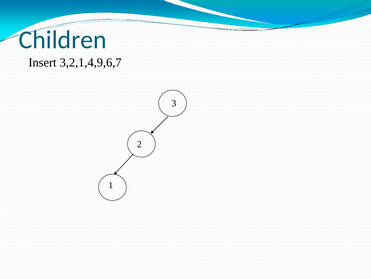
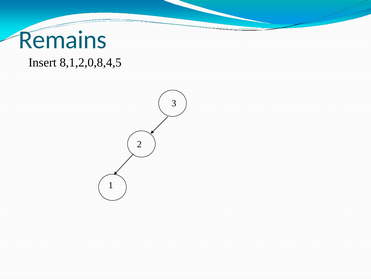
Children: Children -> Remains
3,2,1,4,9,6,7: 3,2,1,4,9,6,7 -> 8,1,2,0,8,4,5
